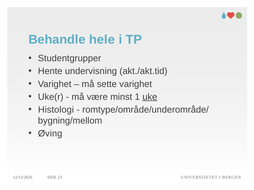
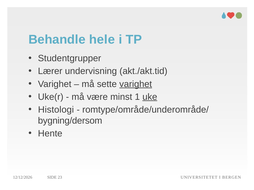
Hente: Hente -> Lærer
varighet at (136, 84) underline: none -> present
bygning/mellom: bygning/mellom -> bygning/dersom
Øving: Øving -> Hente
